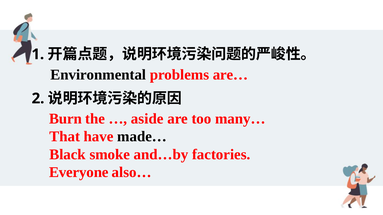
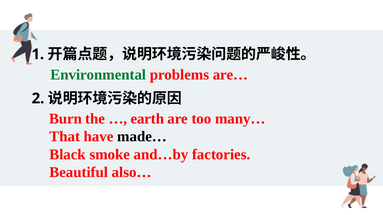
Environmental colour: black -> green
aside: aside -> earth
Everyone: Everyone -> Beautiful
